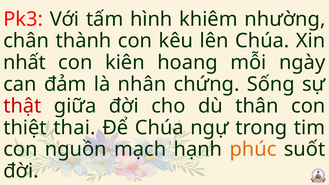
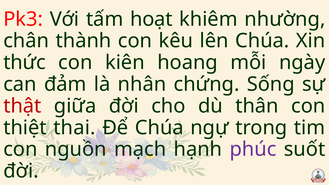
hình: hình -> hoạt
nhất: nhất -> thức
phúc colour: orange -> purple
